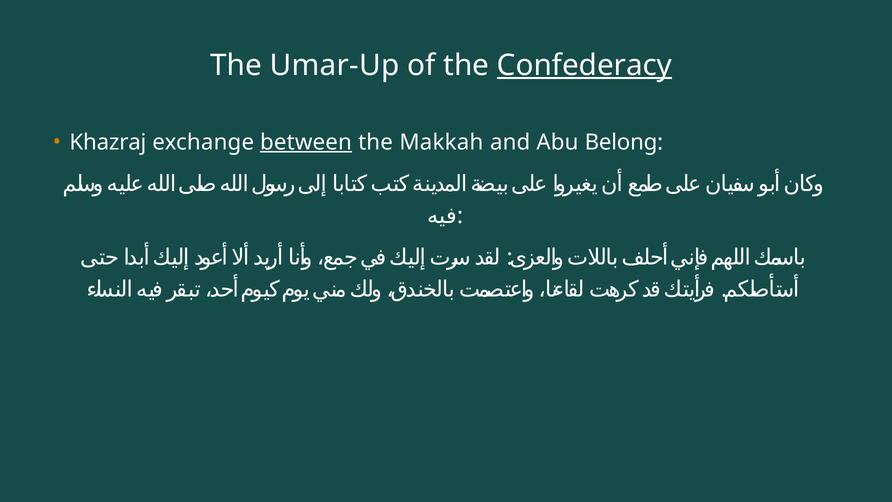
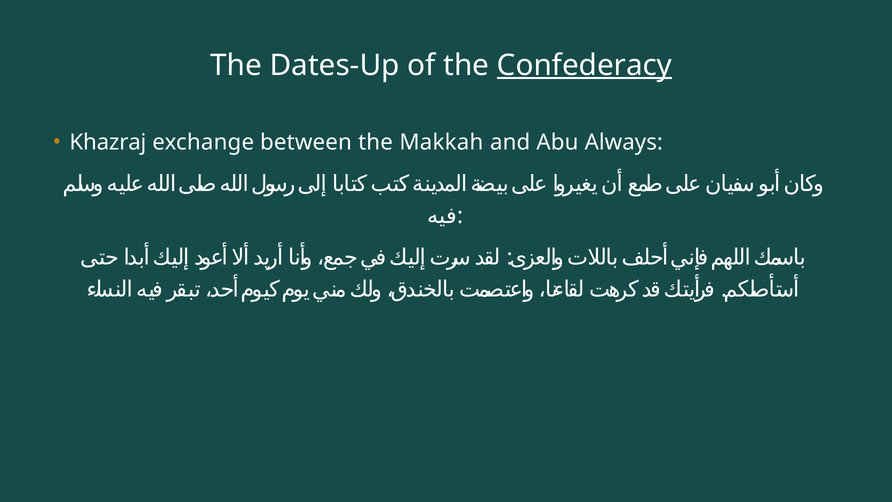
Umar-Up: Umar-Up -> Dates-Up
between underline: present -> none
Belong: Belong -> Always
